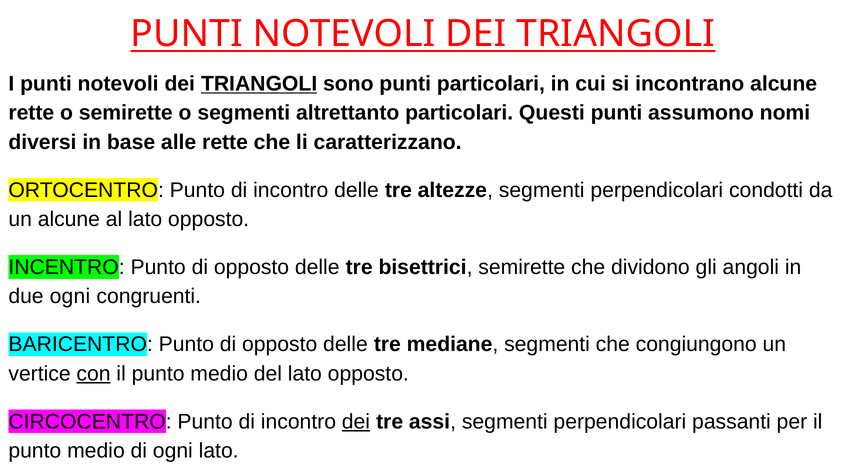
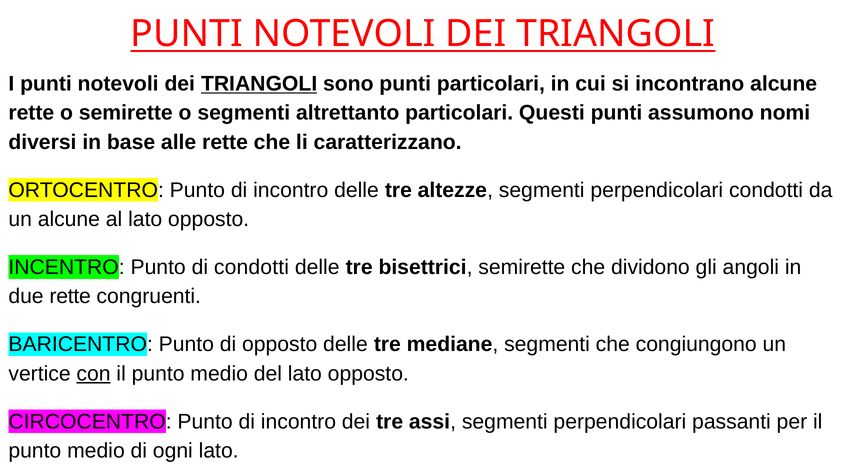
INCENTRO Punto di opposto: opposto -> condotti
due ogni: ogni -> rette
dei at (356, 422) underline: present -> none
